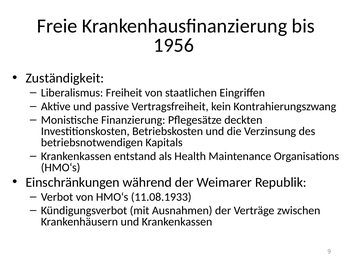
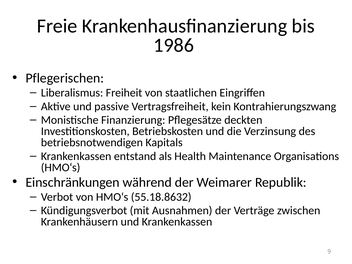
1956: 1956 -> 1986
Zuständigkeit: Zuständigkeit -> Pflegerischen
11.08.1933: 11.08.1933 -> 55.18.8632
